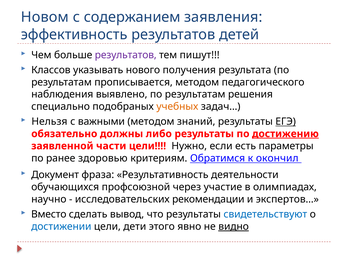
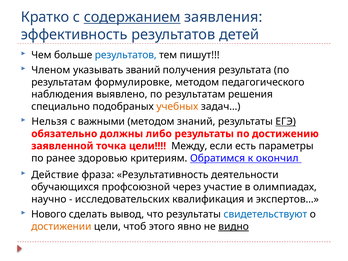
Новом: Новом -> Кратко
содержанием underline: none -> present
результатов at (126, 55) colour: purple -> blue
Классов: Классов -> Членом
нового: нового -> званий
прописывается: прописывается -> формулировке
достижению underline: present -> none
части: части -> точка
Нужно: Нужно -> Между
Документ: Документ -> Действие
рекомендации: рекомендации -> квалификация
Вместо: Вместо -> Нового
достижении colour: blue -> orange
дети: дети -> чтоб
